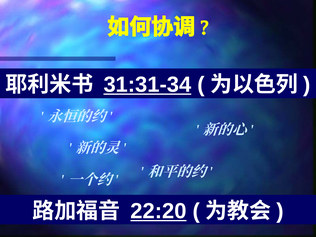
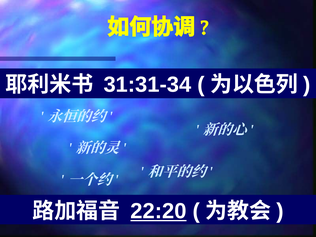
31:31-34 underline: present -> none
